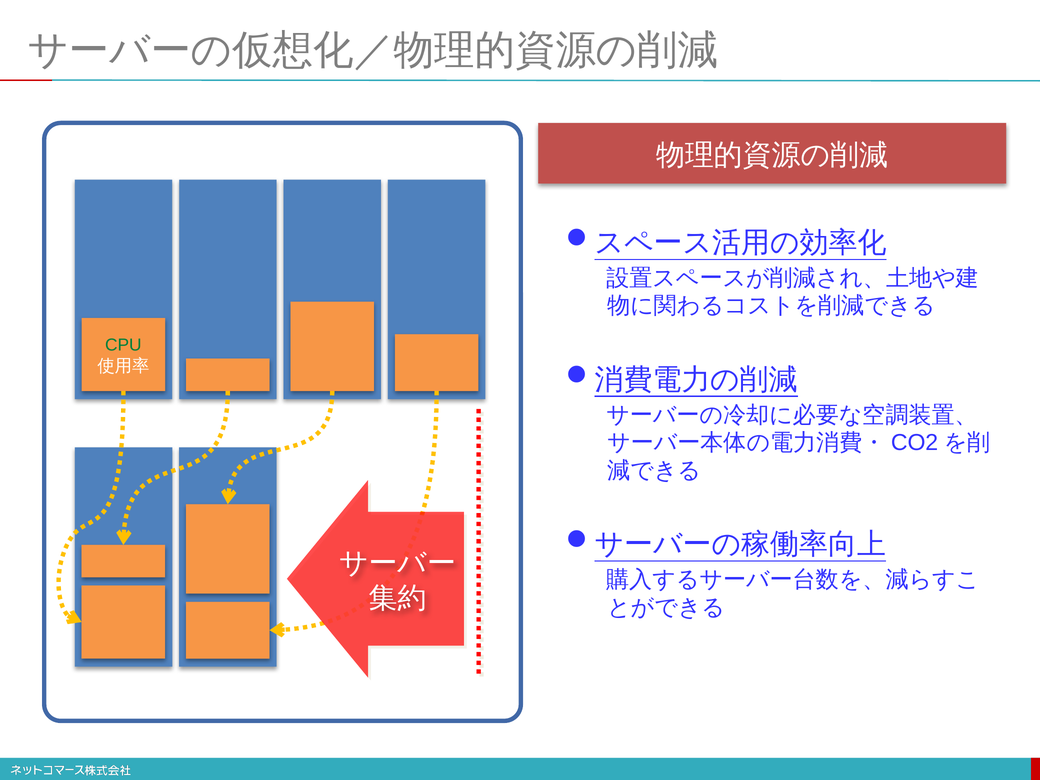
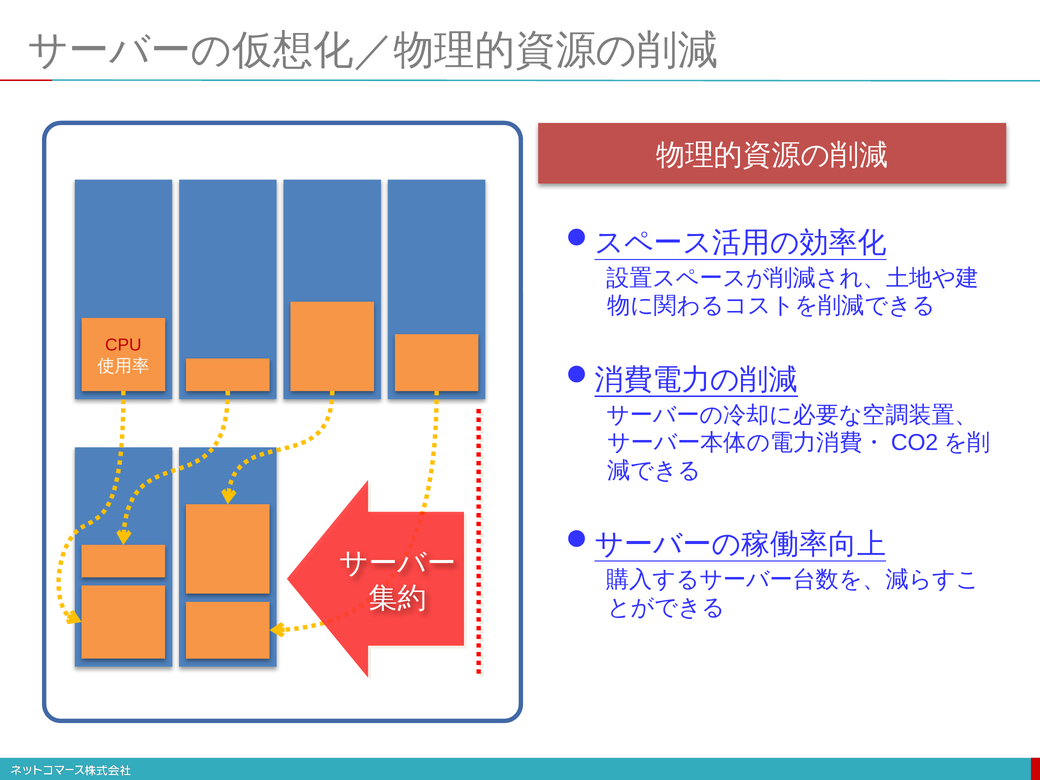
CPU colour: green -> red
